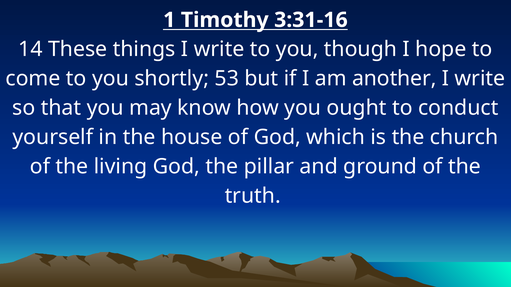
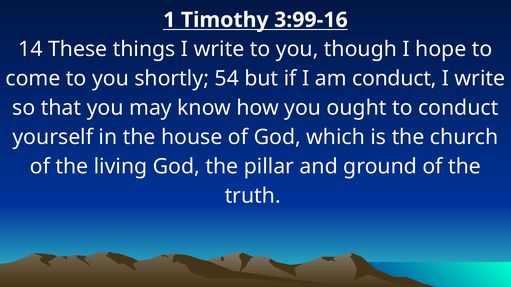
3:31-16: 3:31-16 -> 3:99-16
53: 53 -> 54
am another: another -> conduct
